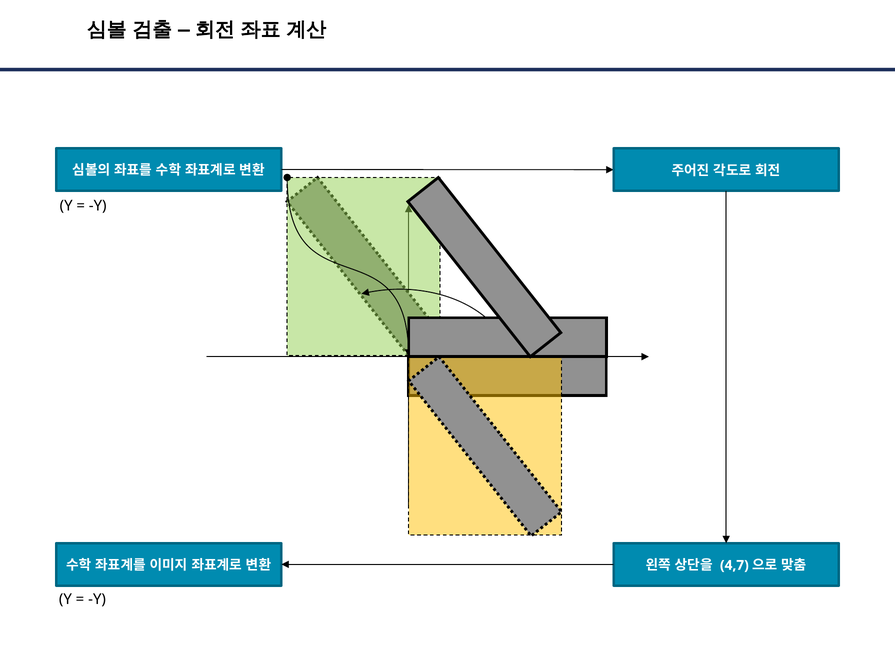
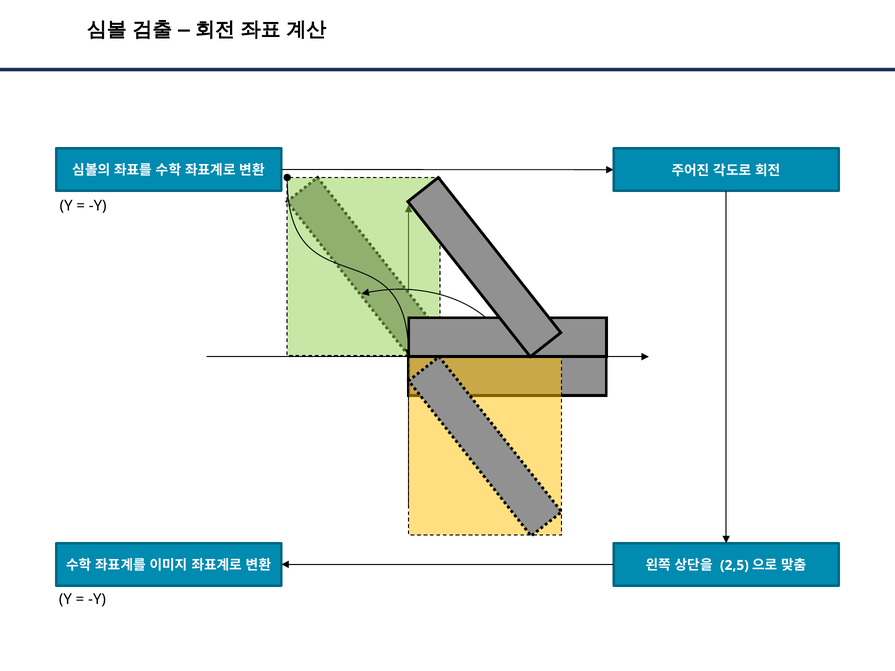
4,7: 4,7 -> 2,5
